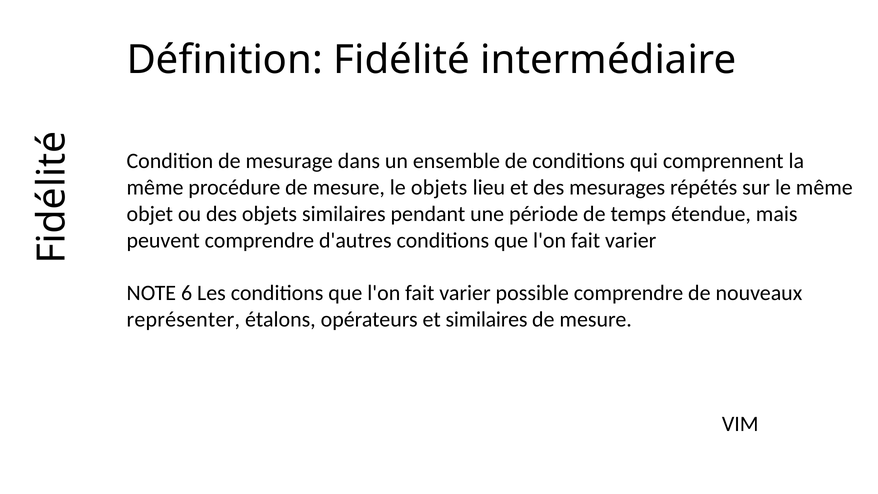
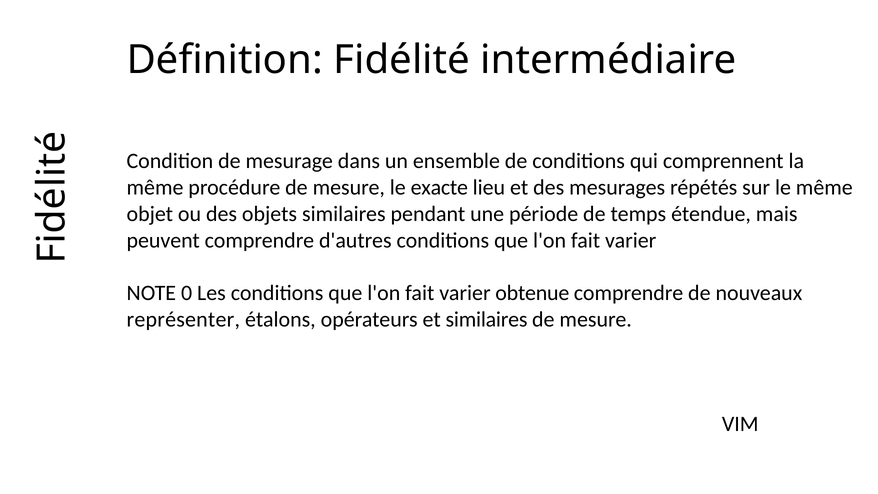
le objets: objets -> exacte
6: 6 -> 0
possible: possible -> obtenue
